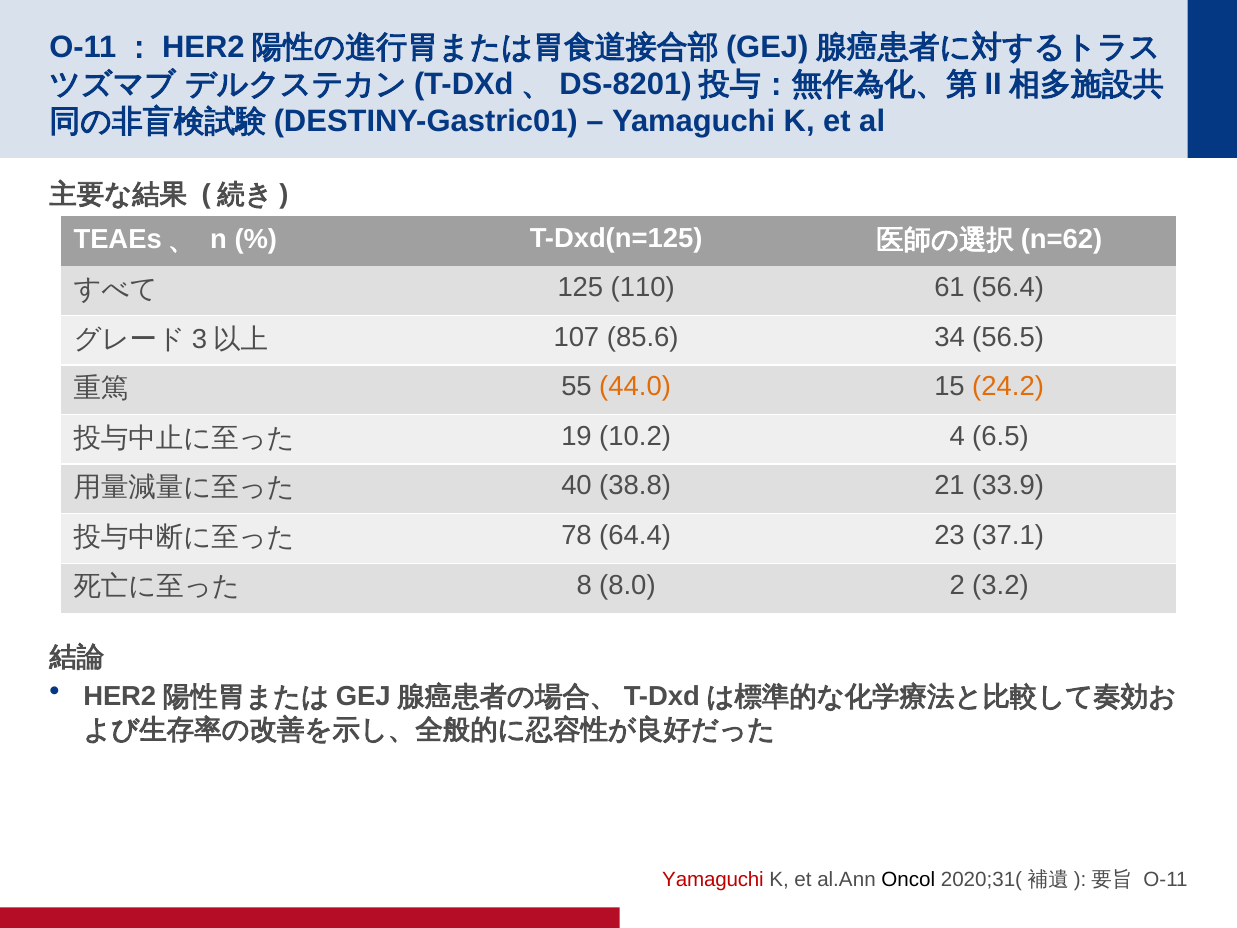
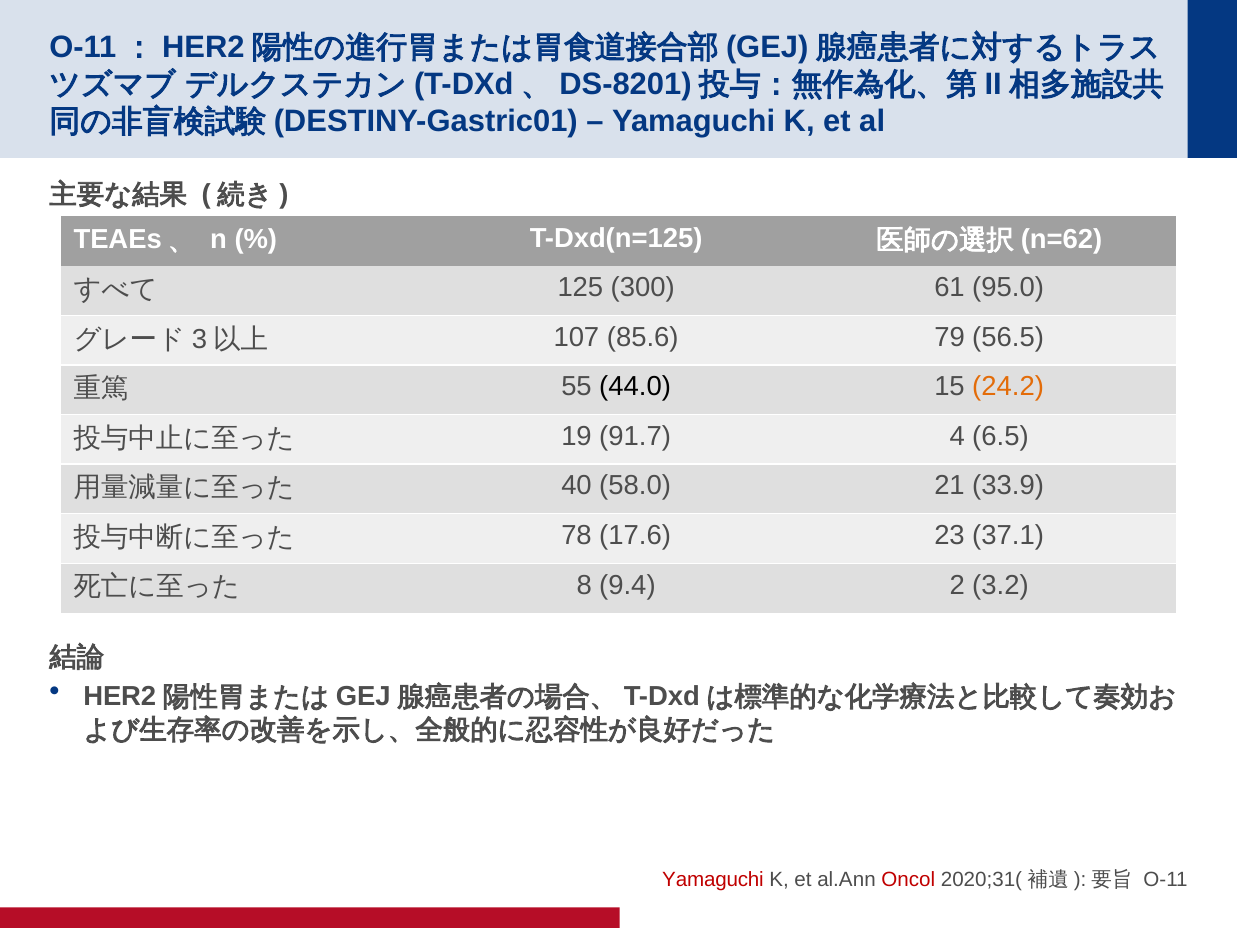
110: 110 -> 300
56.4: 56.4 -> 95.0
34: 34 -> 79
44.0 colour: orange -> black
10.2: 10.2 -> 91.7
38.8: 38.8 -> 58.0
64.4: 64.4 -> 17.6
8.0: 8.0 -> 9.4
Oncol colour: black -> red
